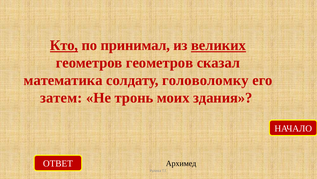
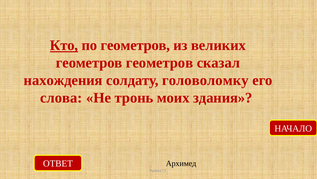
по принимал: принимал -> геометров
великих underline: present -> none
математика: математика -> нахождения
затем: затем -> слова
